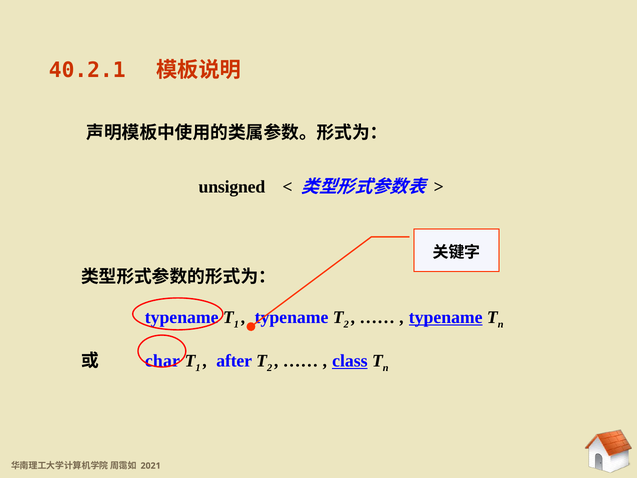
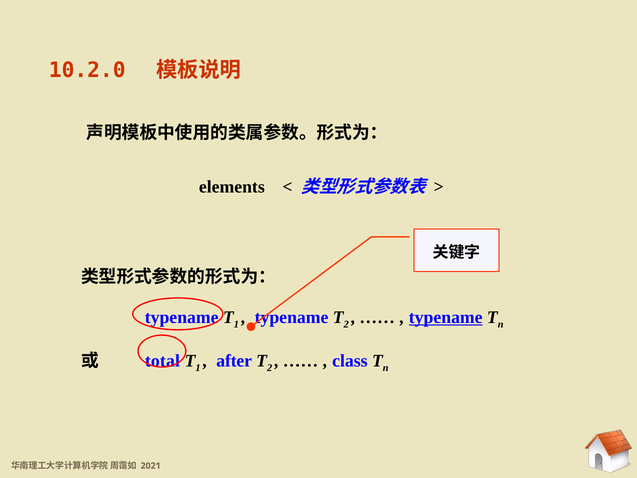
40.2.1: 40.2.1 -> 10.2.0
unsigned: unsigned -> elements
char: char -> total
class underline: present -> none
